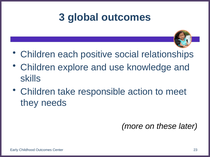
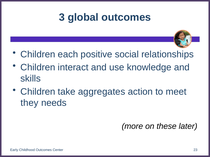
explore: explore -> interact
responsible: responsible -> aggregates
